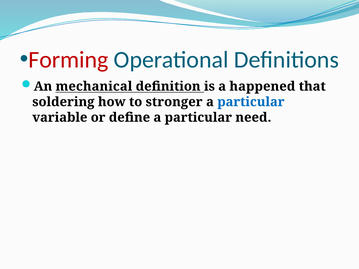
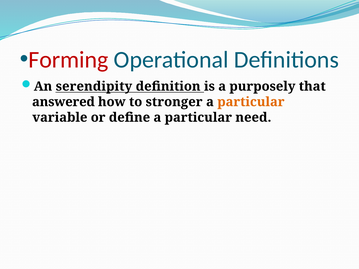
mechanical: mechanical -> serendipity
happened: happened -> purposely
soldering: soldering -> answered
particular at (251, 102) colour: blue -> orange
